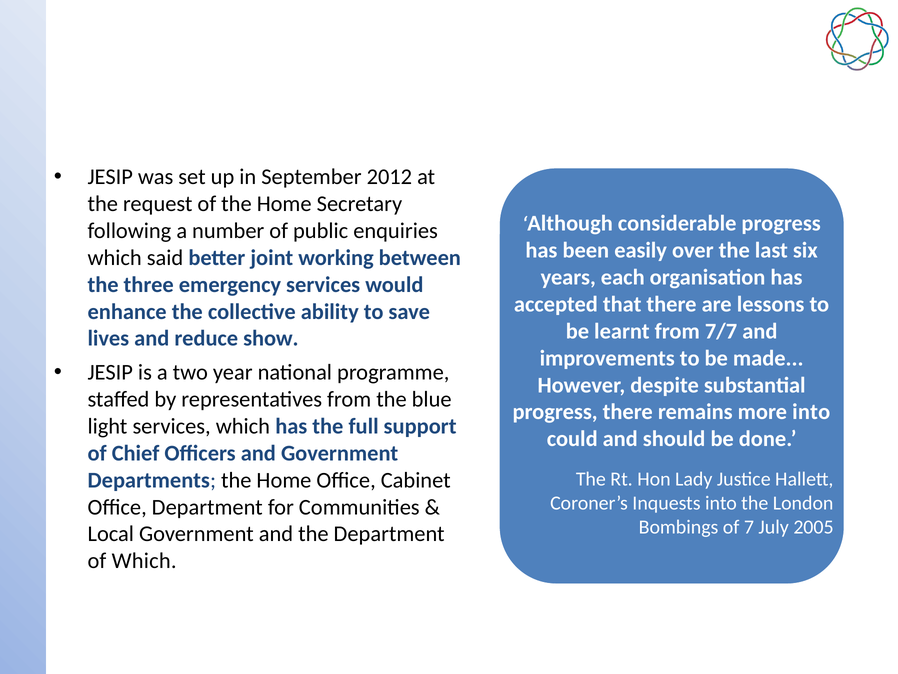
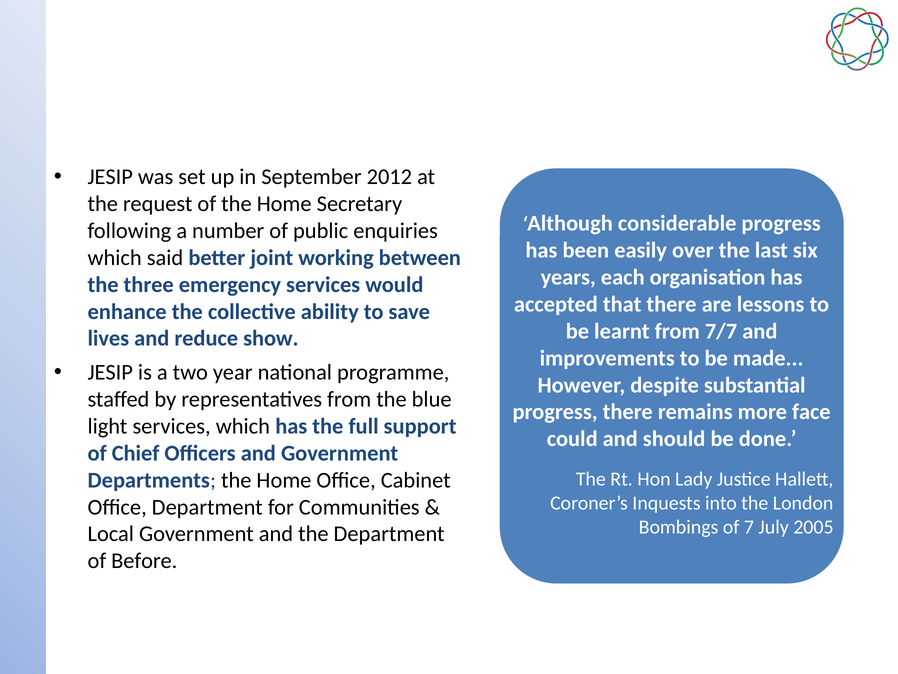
more into: into -> face
of Which: Which -> Before
